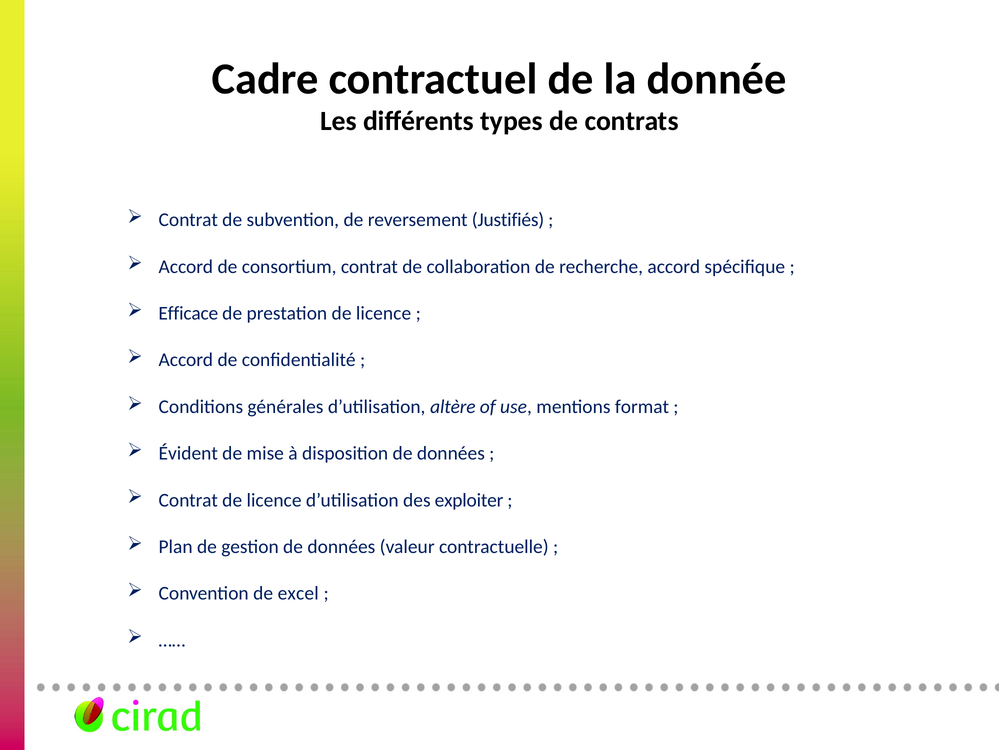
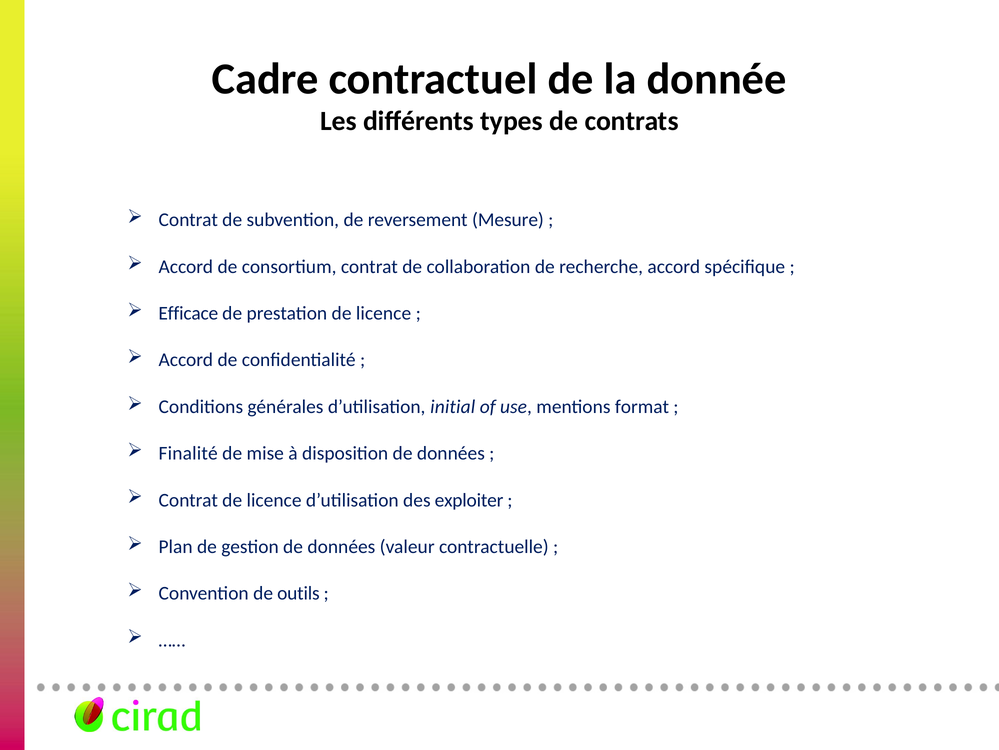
Justifiés: Justifiés -> Mesure
altère: altère -> initial
Évident: Évident -> Finalité
excel: excel -> outils
